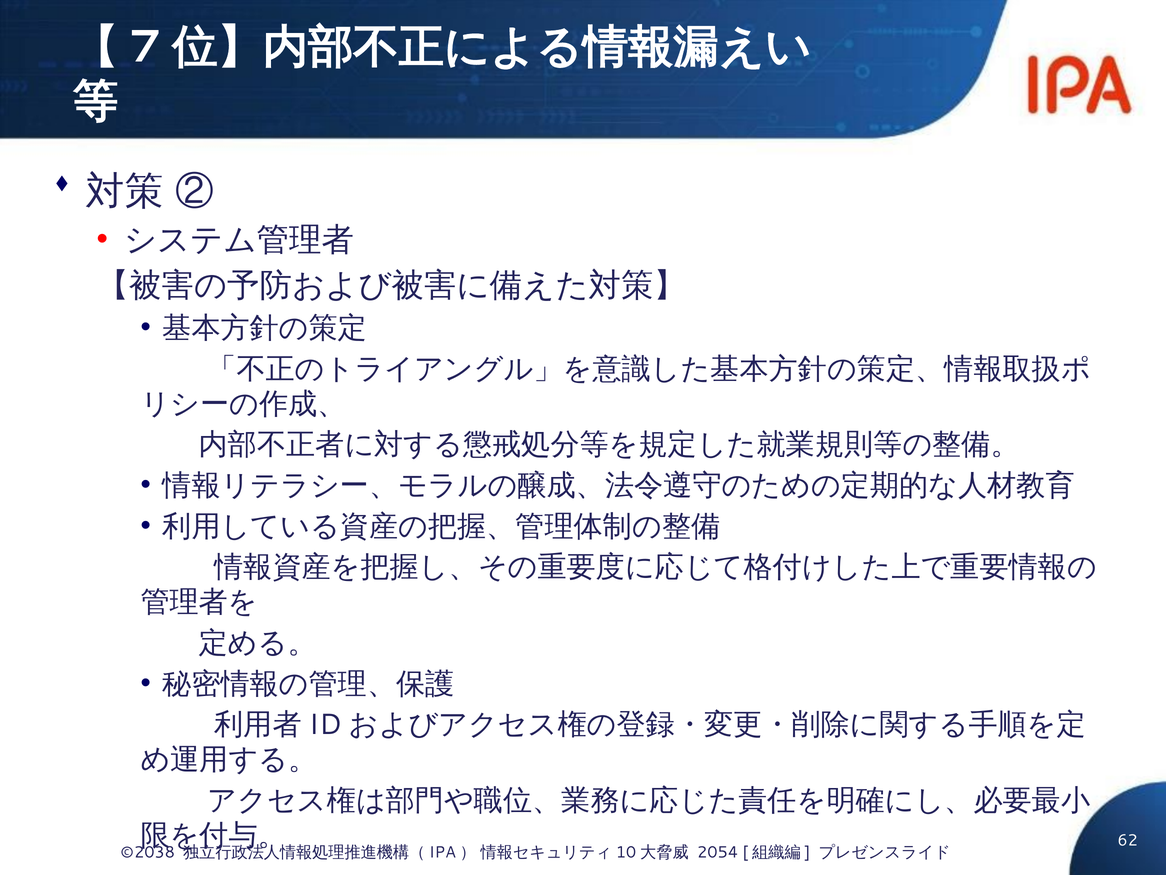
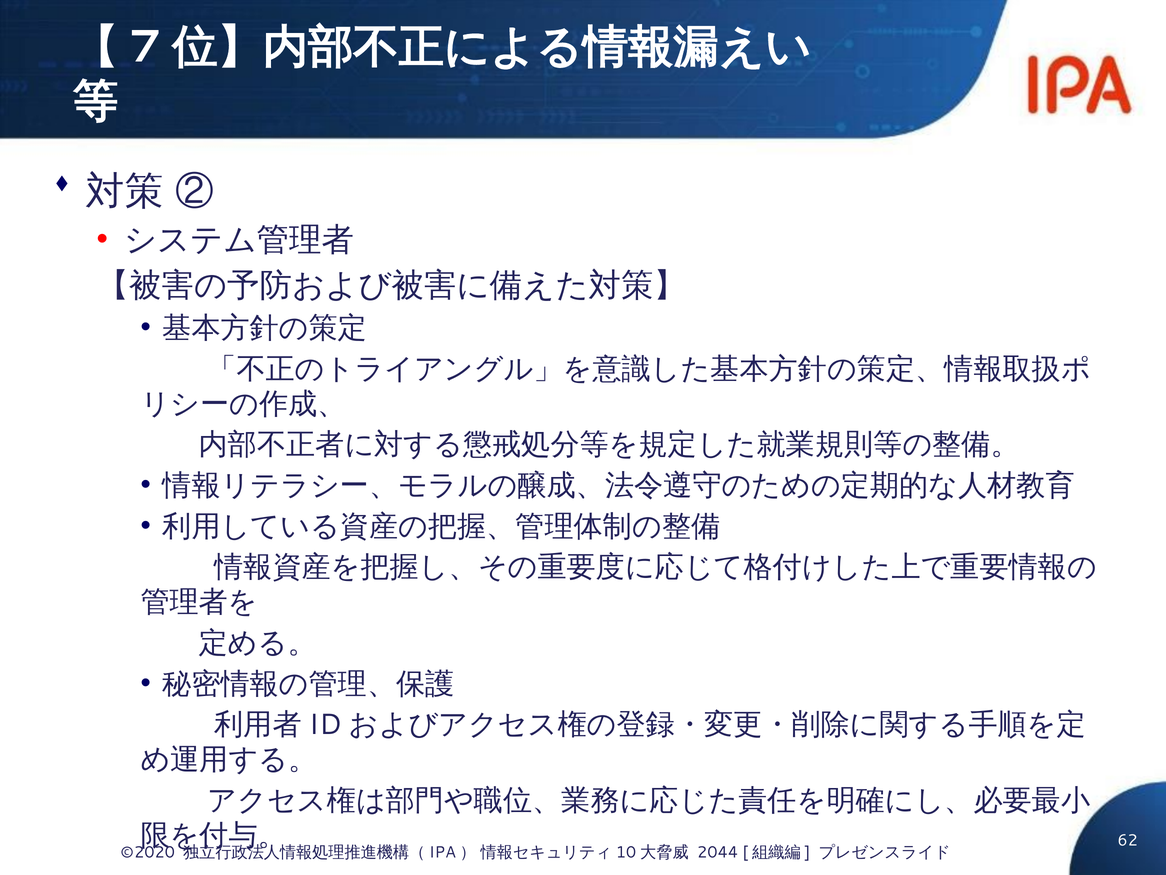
©2038: ©2038 -> ©2020
2054: 2054 -> 2044
